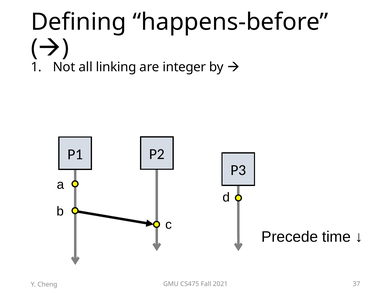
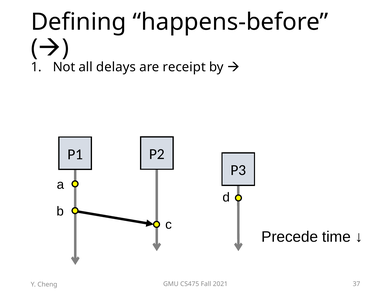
linking: linking -> delays
integer: integer -> receipt
